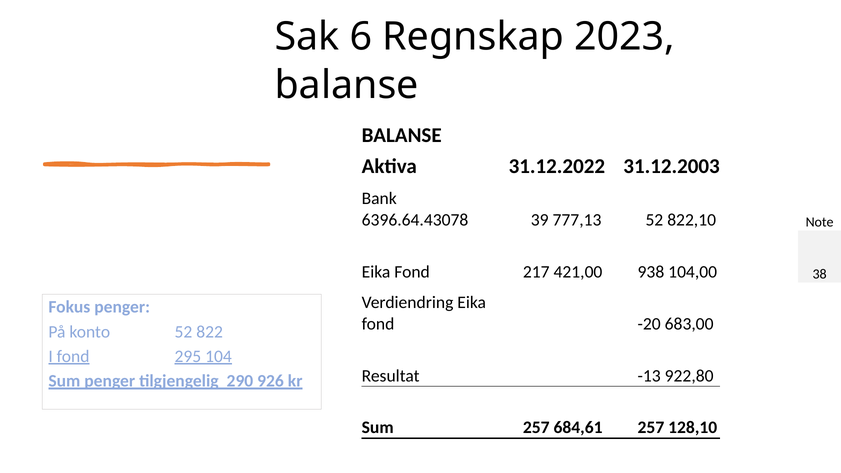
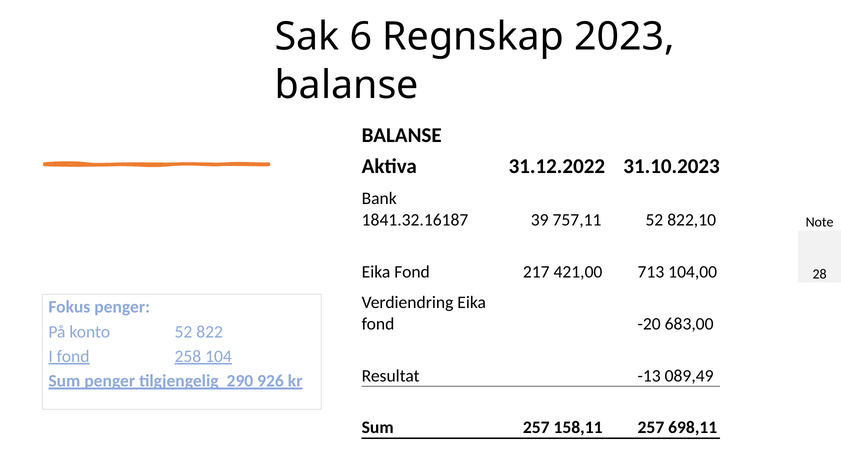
31.12.2003: 31.12.2003 -> 31.10.2023
6396.64.43078: 6396.64.43078 -> 1841.32.16187
777,13: 777,13 -> 757,11
938: 938 -> 713
38: 38 -> 28
295: 295 -> 258
922,80: 922,80 -> 089,49
684,61: 684,61 -> 158,11
128,10: 128,10 -> 698,11
